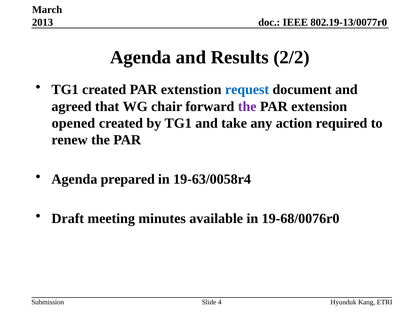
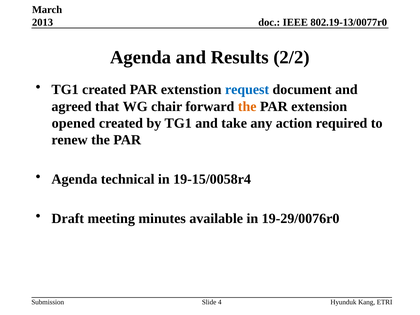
the at (247, 106) colour: purple -> orange
prepared: prepared -> technical
19-63/0058r4: 19-63/0058r4 -> 19-15/0058r4
19-68/0076r0: 19-68/0076r0 -> 19-29/0076r0
